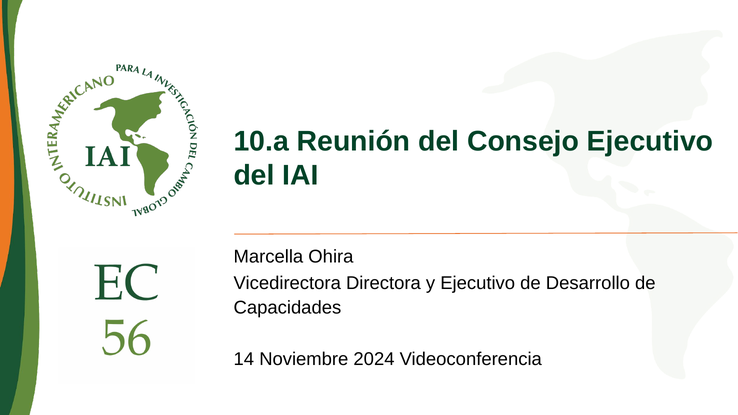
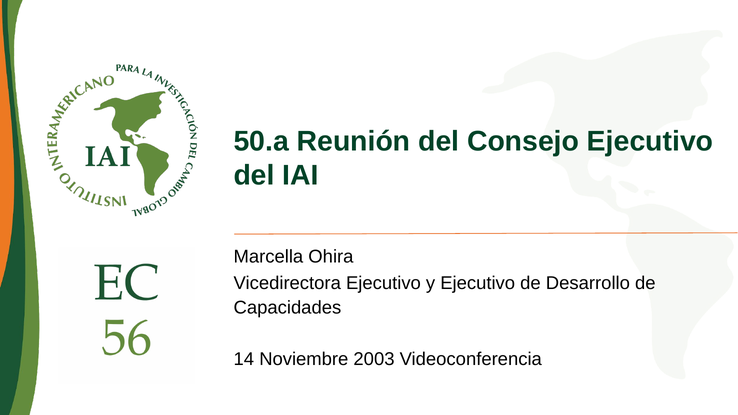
10.a: 10.a -> 50.a
Vicedirectora Directora: Directora -> Ejecutivo
2024: 2024 -> 2003
